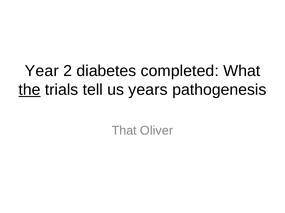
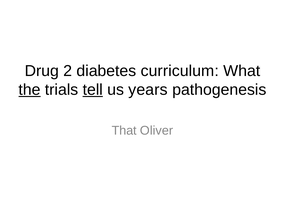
Year: Year -> Drug
completed: completed -> curriculum
tell underline: none -> present
